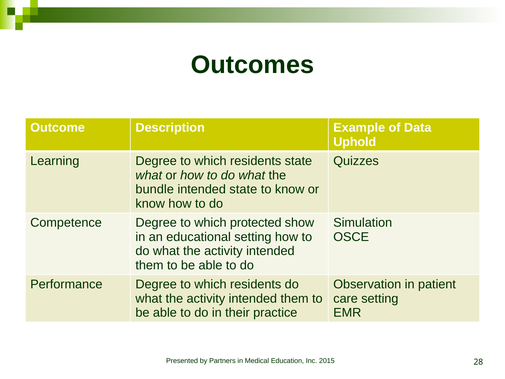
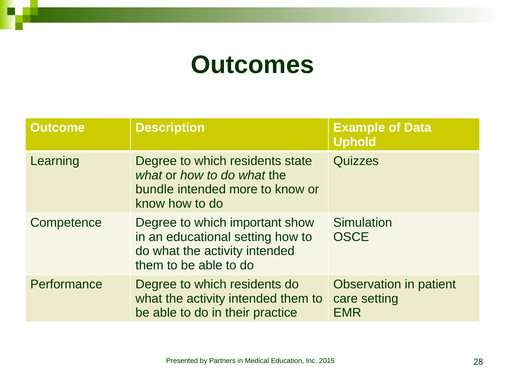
intended state: state -> more
protected: protected -> important
